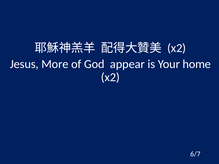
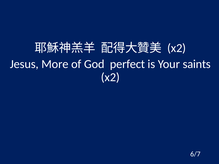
appear: appear -> perfect
home: home -> saints
